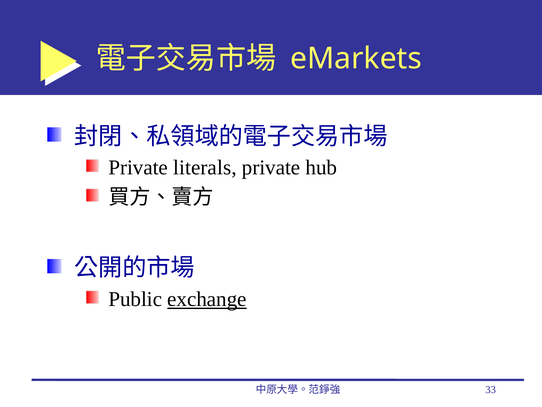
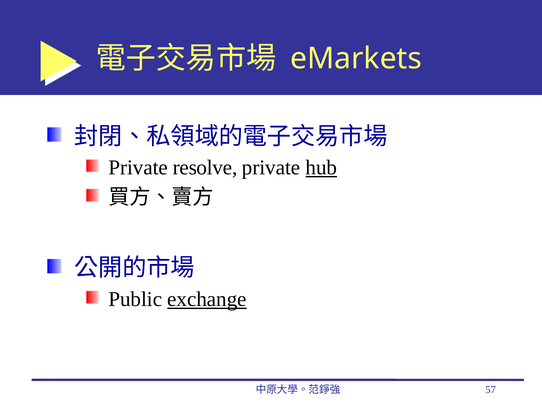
literals: literals -> resolve
hub underline: none -> present
33: 33 -> 57
